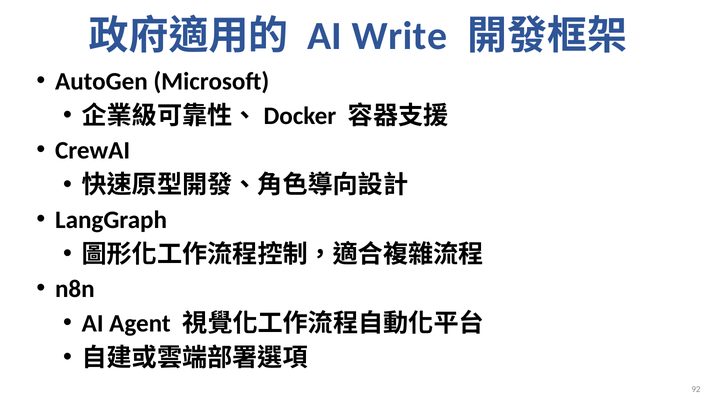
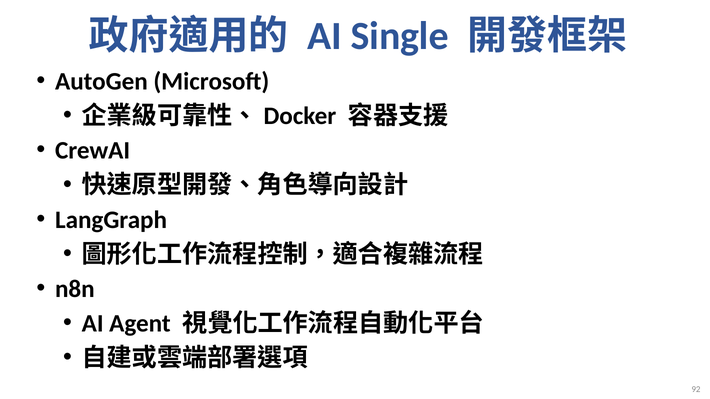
Write: Write -> Single
